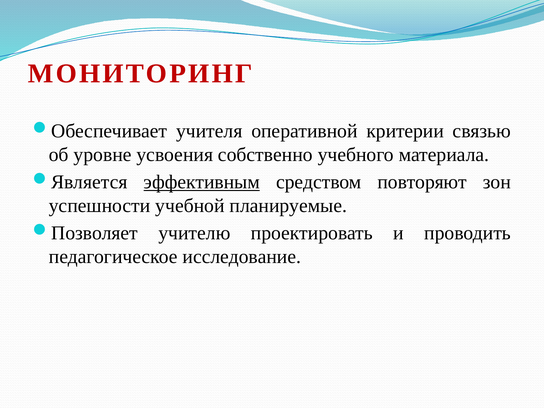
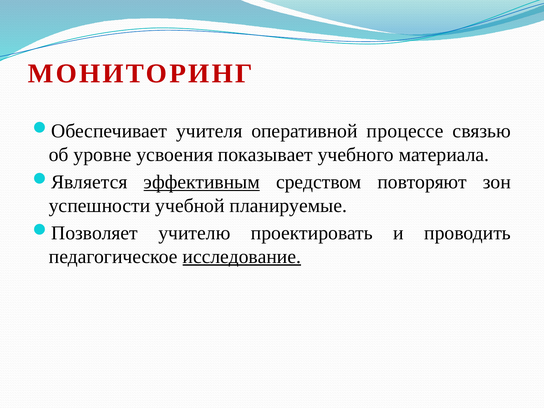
критерии: критерии -> процессе
собственно: собственно -> показывает
исследование underline: none -> present
